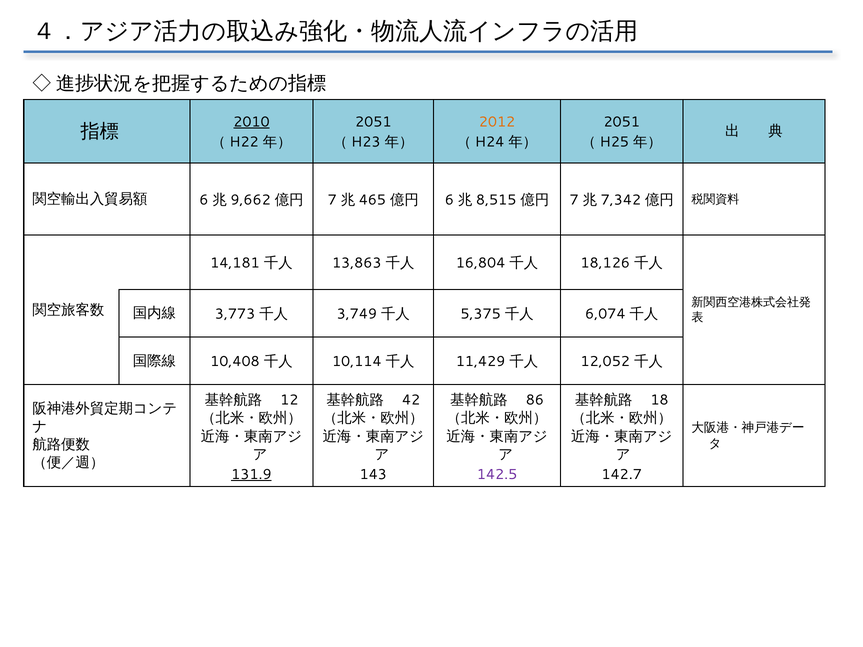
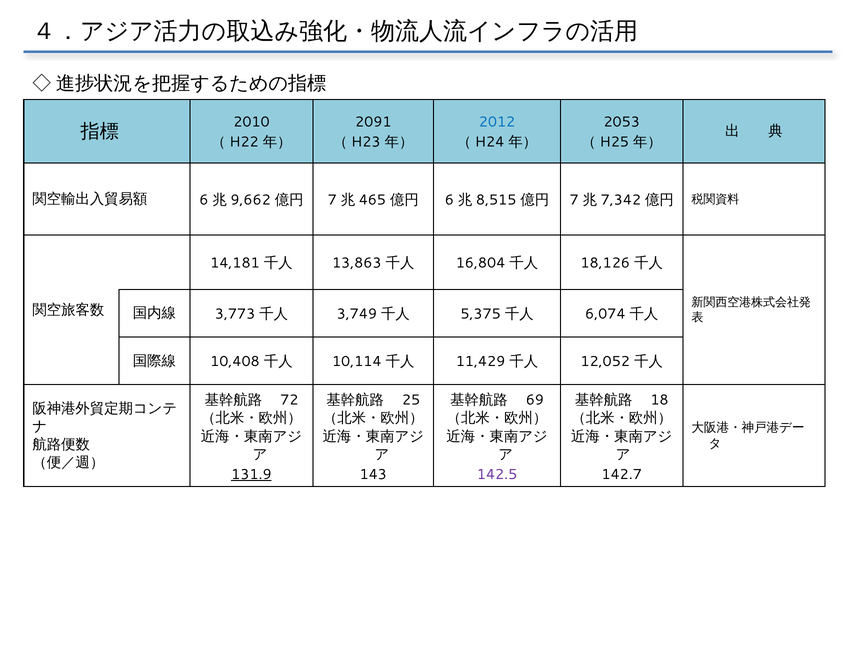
2010 underline: present -> none
2051 at (373, 122): 2051 -> 2091
2012 colour: orange -> blue
2051 at (622, 122): 2051 -> 2053
12: 12 -> 72
42: 42 -> 25
86: 86 -> 69
